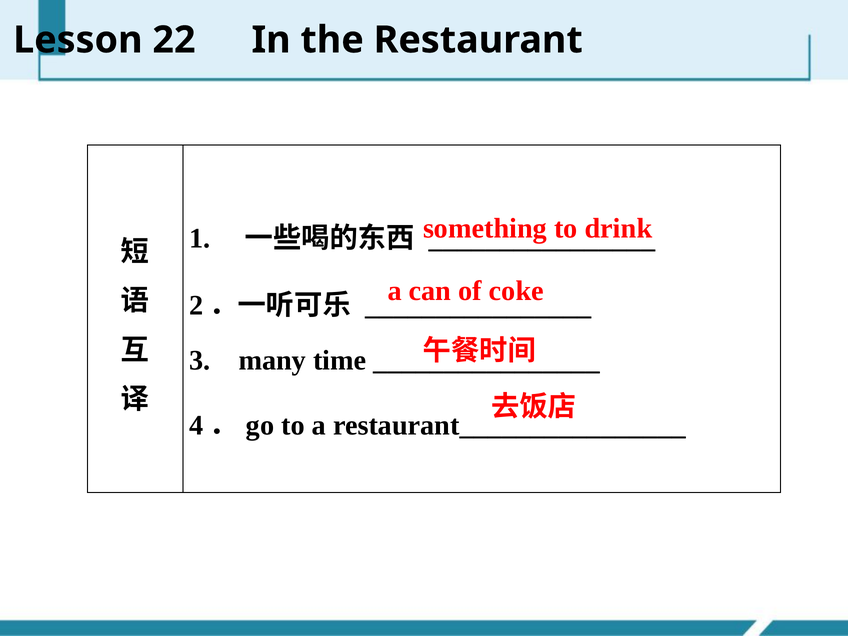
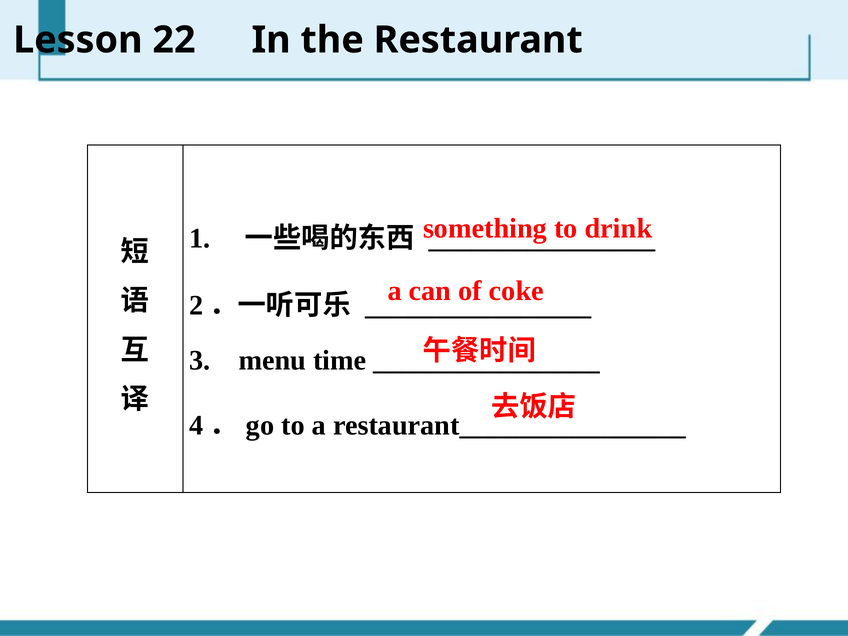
many: many -> menu
